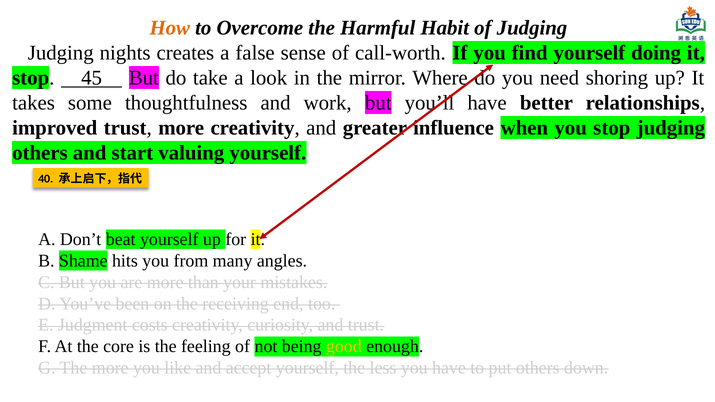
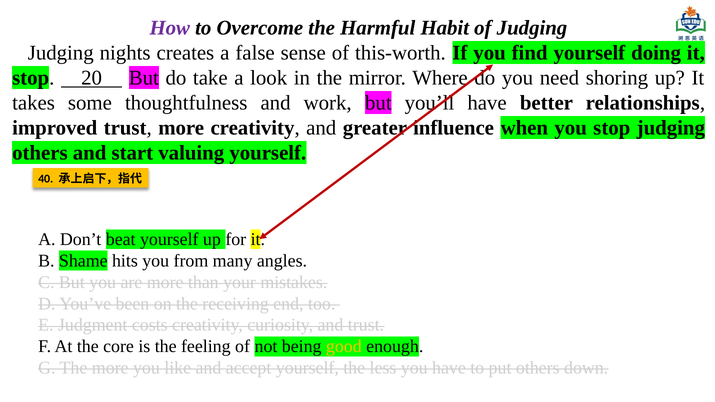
How colour: orange -> purple
call-worth: call-worth -> this-worth
45: 45 -> 20
